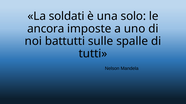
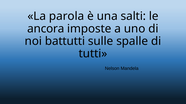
soldati: soldati -> parola
solo: solo -> salti
